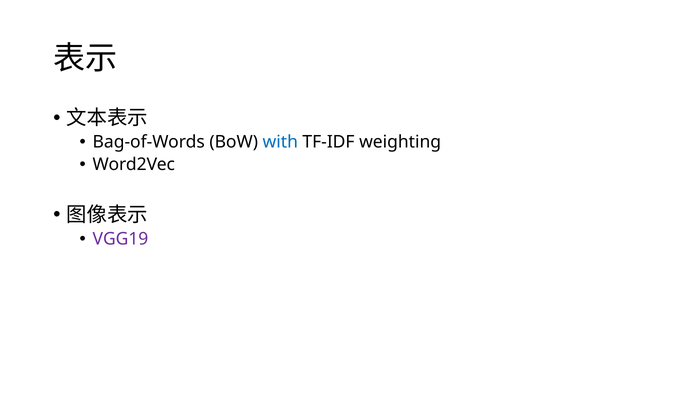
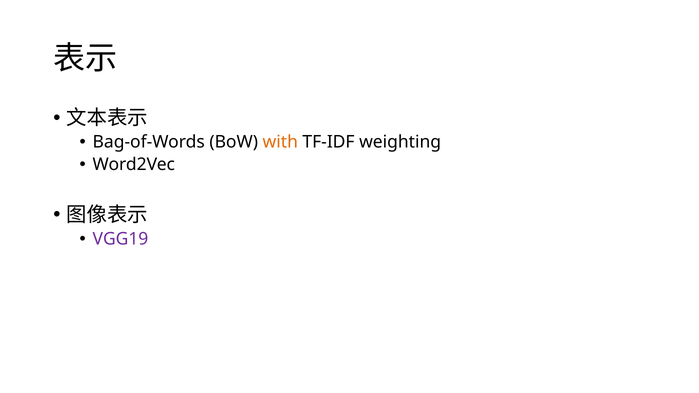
with colour: blue -> orange
